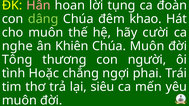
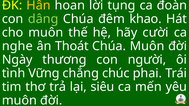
Hân colour: pink -> yellow
Khiên: Khiên -> Thoát
Tông: Tông -> Ngày
Hoặc: Hoặc -> Vững
ngợi: ngợi -> chúc
